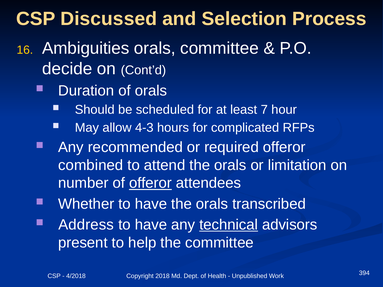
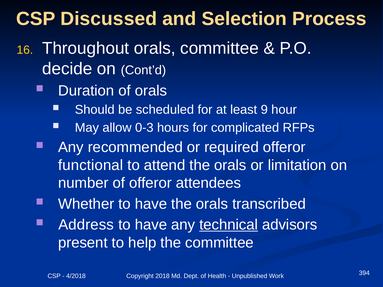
Ambiguities: Ambiguities -> Throughout
7: 7 -> 9
4-3: 4-3 -> 0-3
combined: combined -> functional
offeror at (150, 183) underline: present -> none
